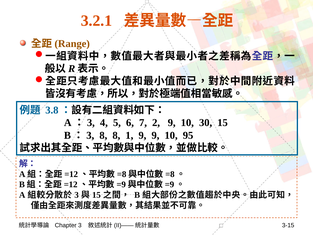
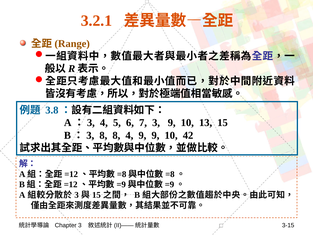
7 2: 2 -> 3
30: 30 -> 13
8 1: 1 -> 4
95: 95 -> 42
